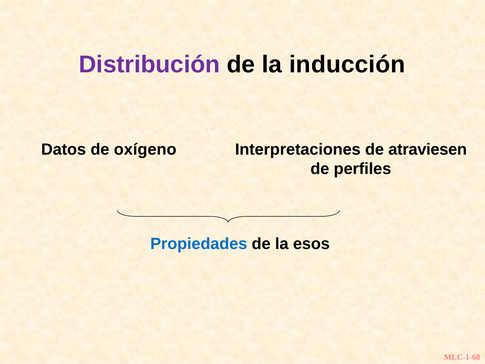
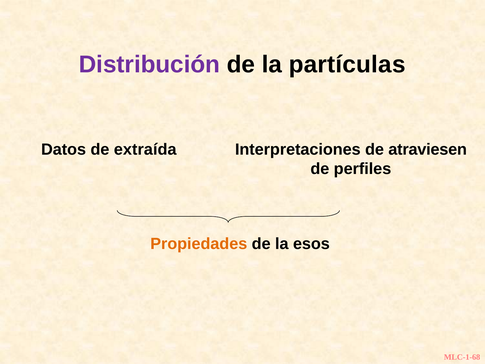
inducción: inducción -> partículas
oxígeno: oxígeno -> extraída
Propiedades colour: blue -> orange
